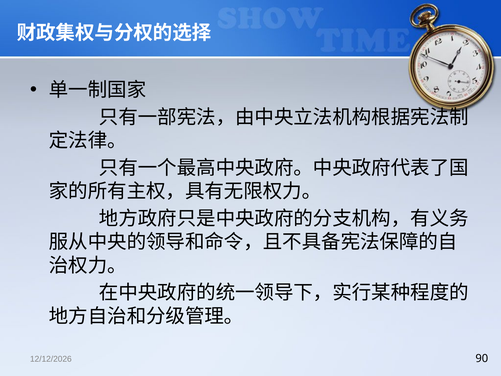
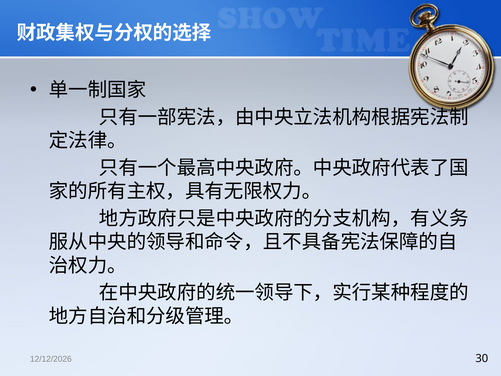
90: 90 -> 30
